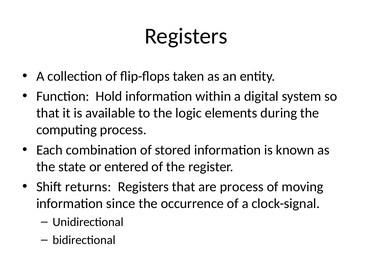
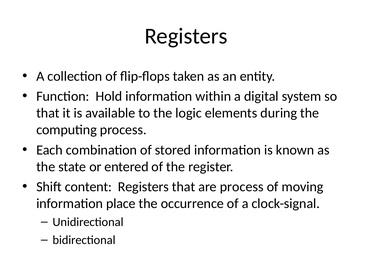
returns: returns -> content
since: since -> place
